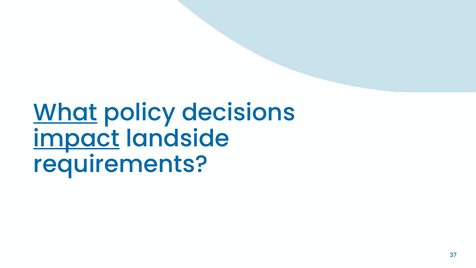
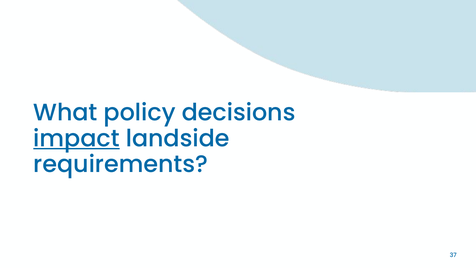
What underline: present -> none
